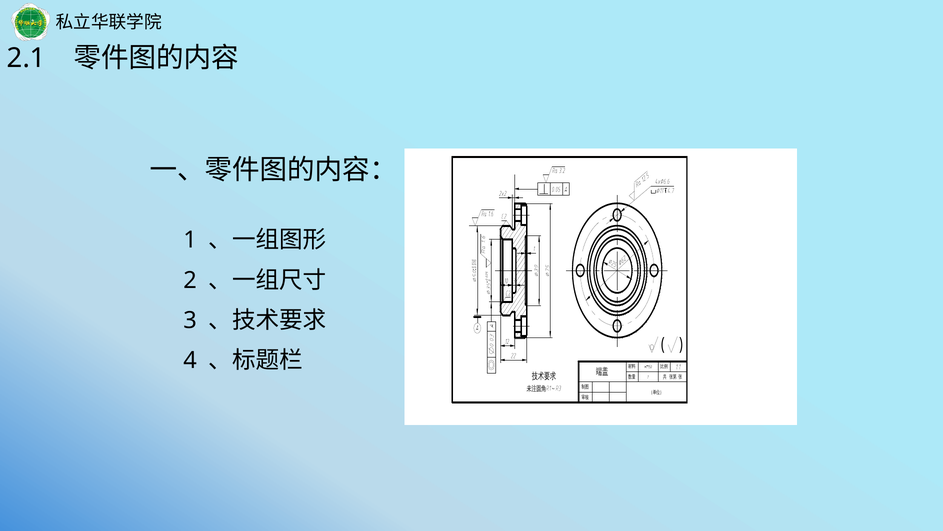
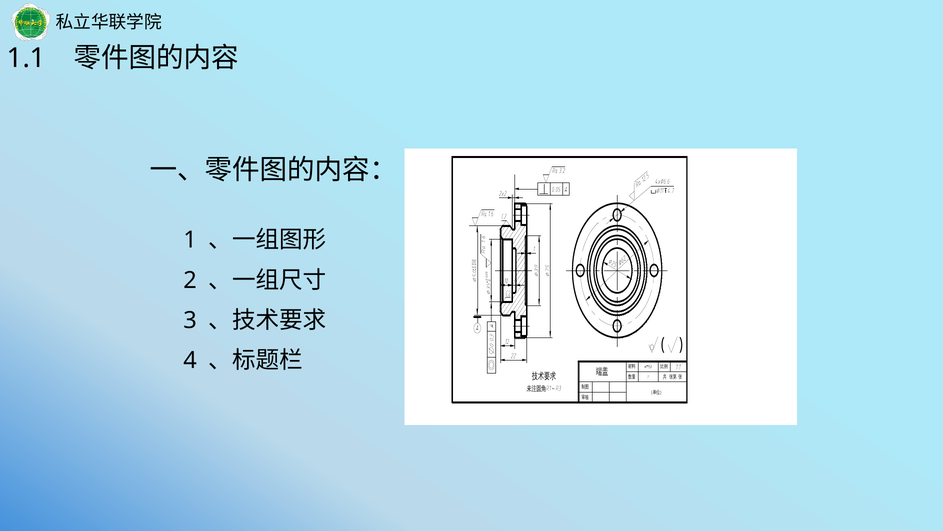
2.1: 2.1 -> 1.1
